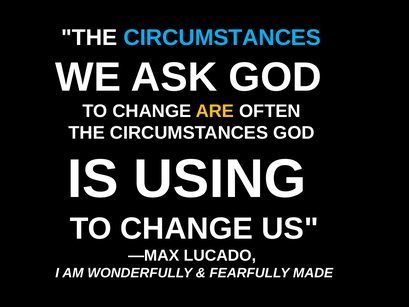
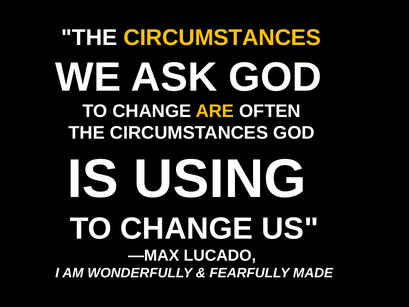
CIRCUMSTANCES at (222, 38) colour: light blue -> yellow
